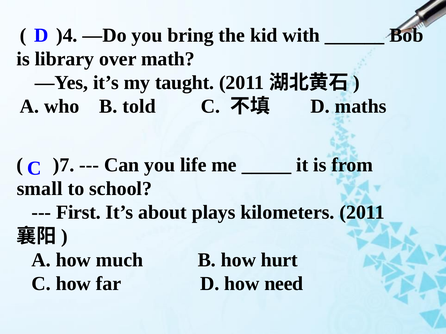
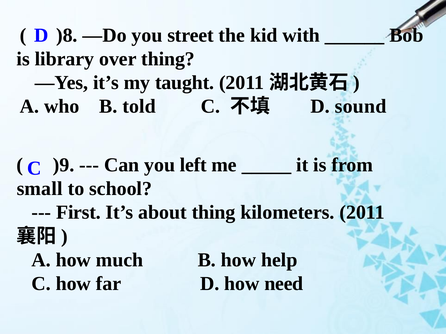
)4: )4 -> )8
bring: bring -> street
over math: math -> thing
maths: maths -> sound
)7: )7 -> )9
life: life -> left
about plays: plays -> thing
hurt: hurt -> help
